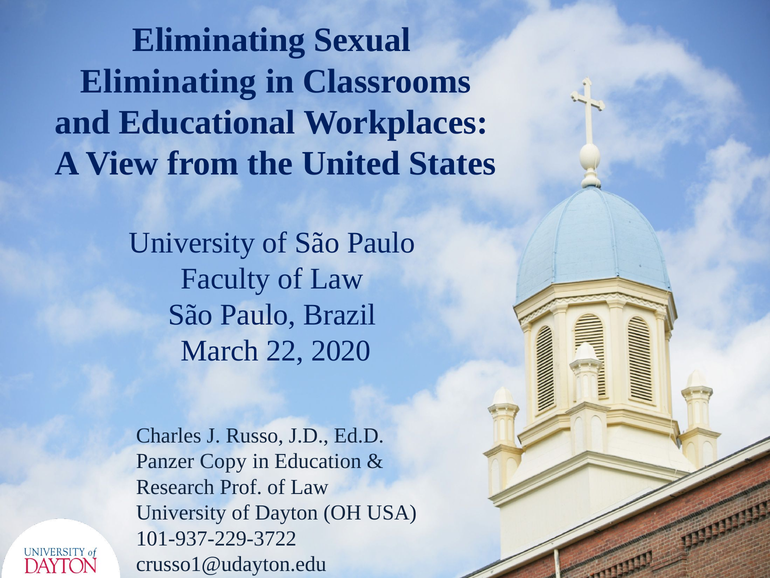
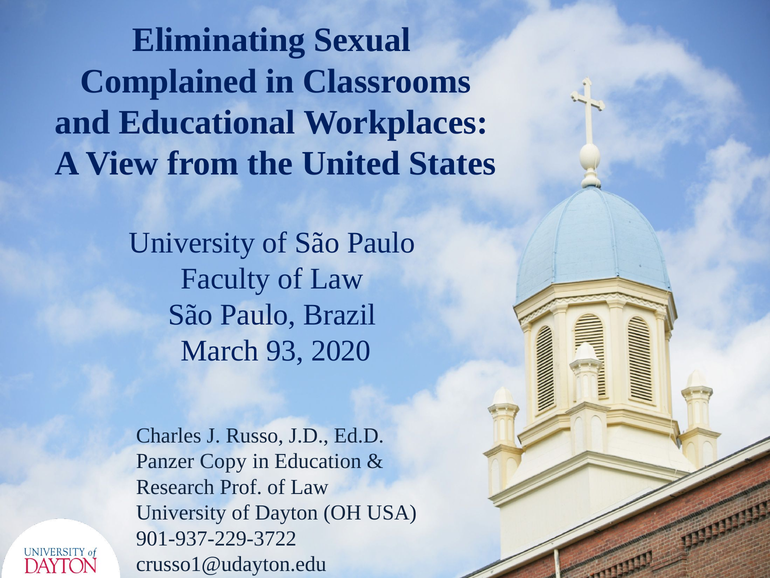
Eliminating at (168, 81): Eliminating -> Complained
22: 22 -> 93
101-937-229-3722: 101-937-229-3722 -> 901-937-229-3722
